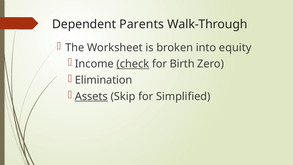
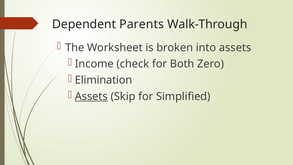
into equity: equity -> assets
check underline: present -> none
Birth: Birth -> Both
